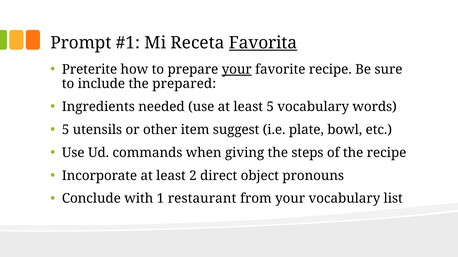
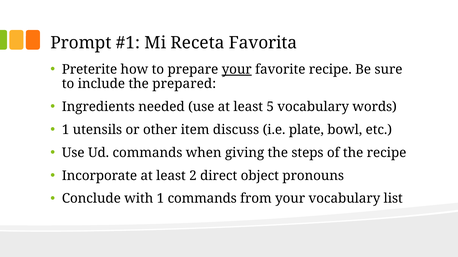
Favorita underline: present -> none
5 at (66, 130): 5 -> 1
suggest: suggest -> discuss
1 restaurant: restaurant -> commands
